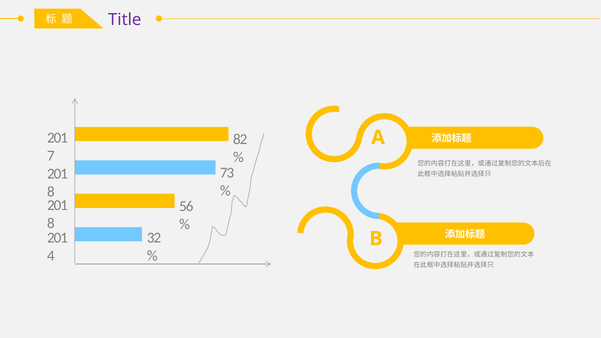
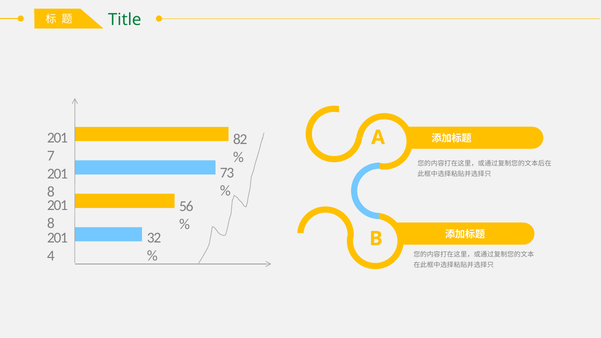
Title colour: purple -> green
